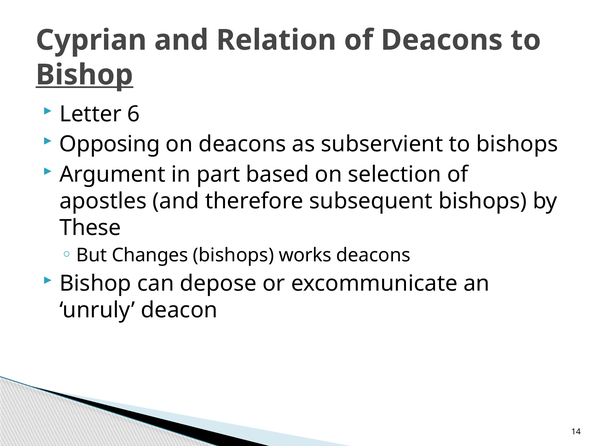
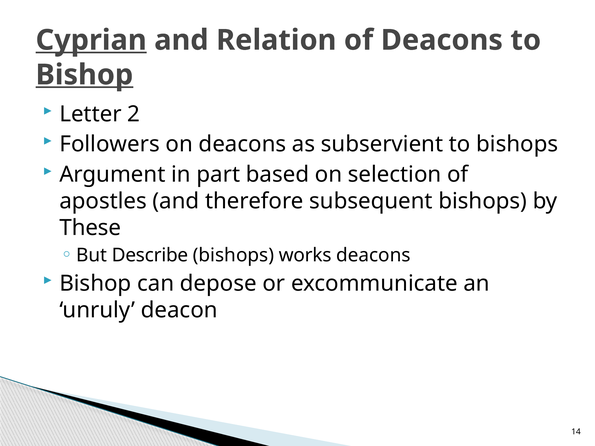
Cyprian underline: none -> present
6: 6 -> 2
Opposing: Opposing -> Followers
Changes: Changes -> Describe
